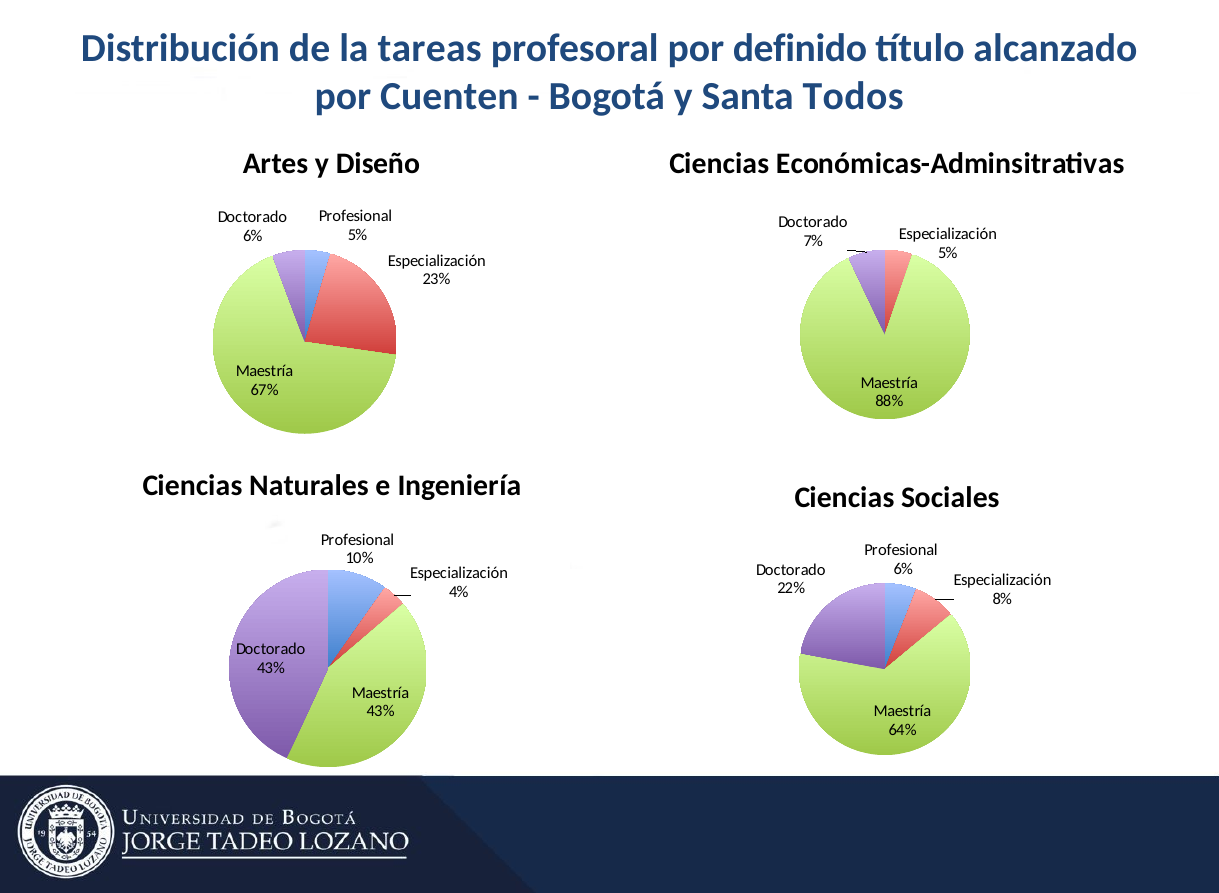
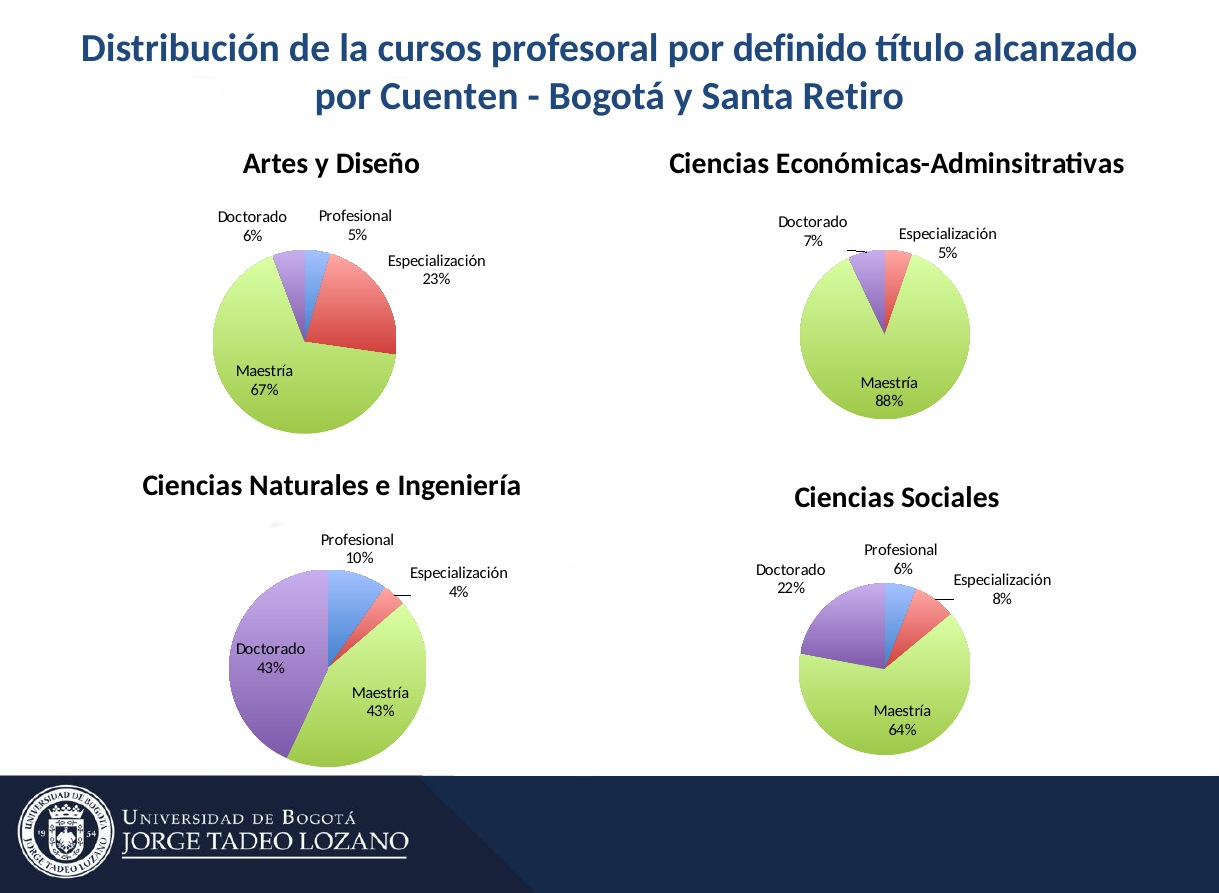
tareas: tareas -> cursos
Todos: Todos -> Retiro
